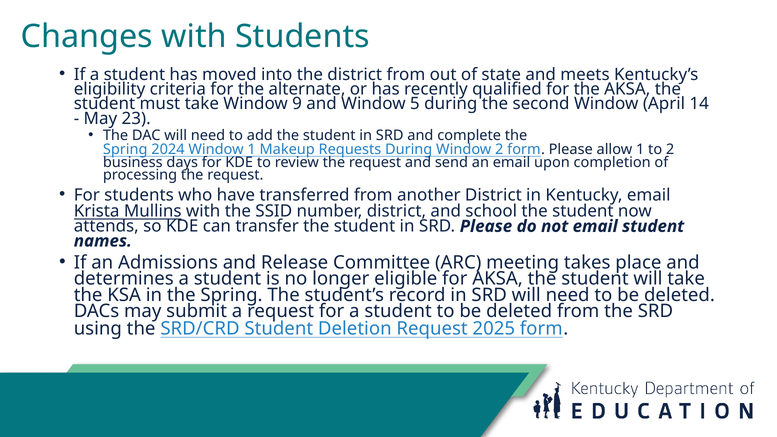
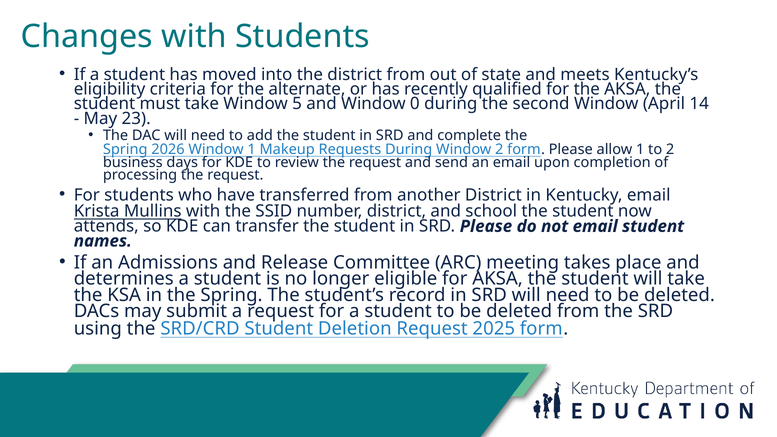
9: 9 -> 5
5: 5 -> 0
2024: 2024 -> 2026
